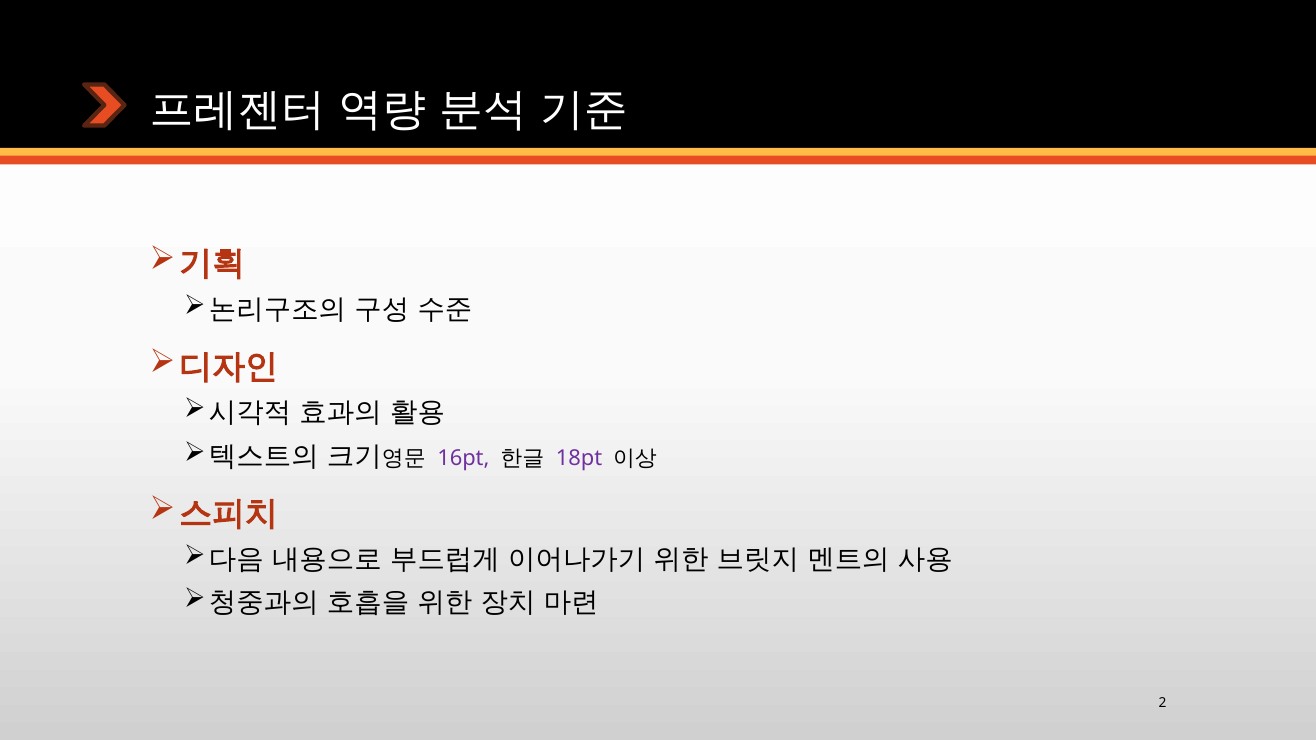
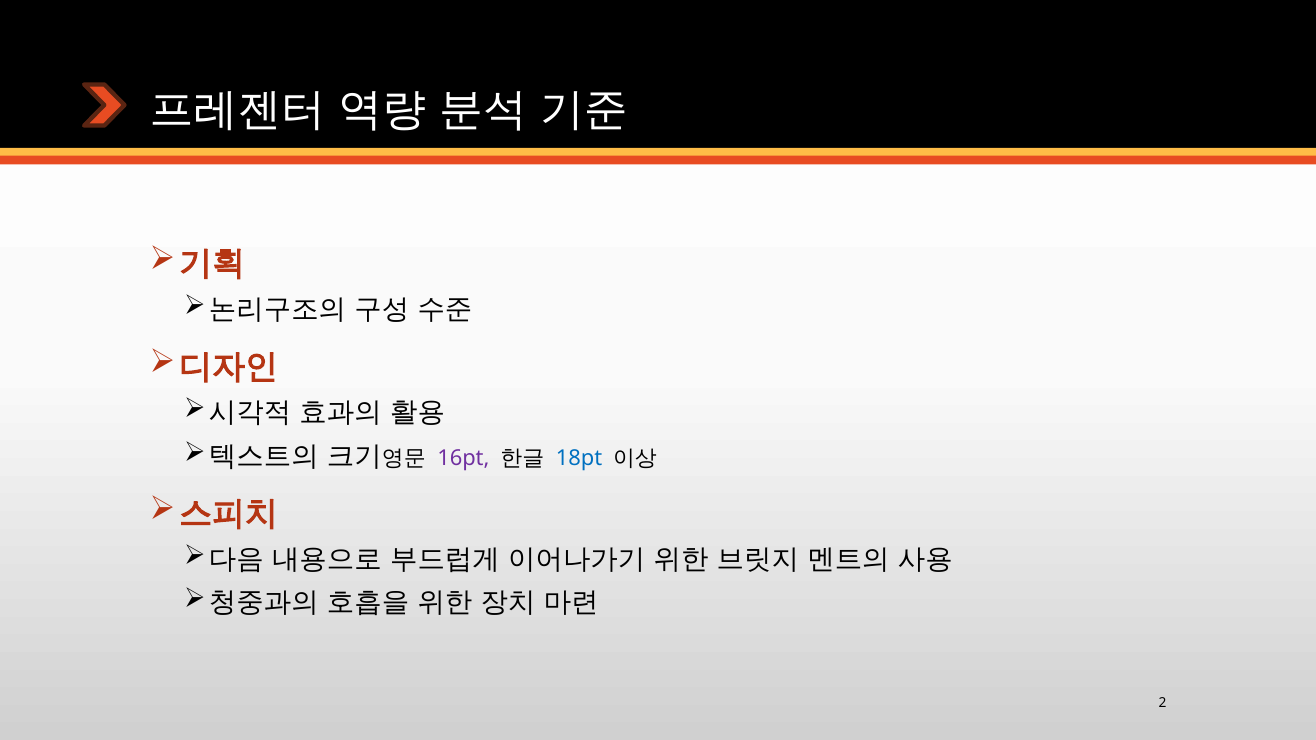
18pt colour: purple -> blue
